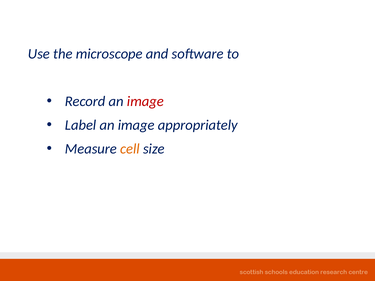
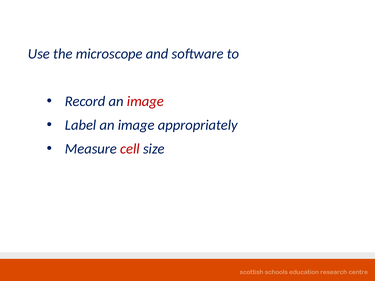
cell colour: orange -> red
